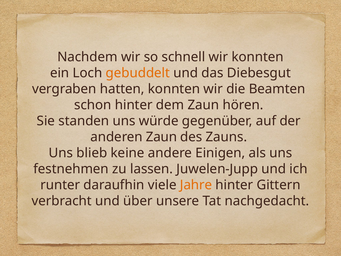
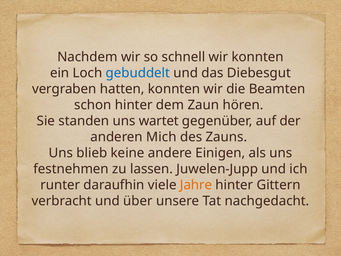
gebuddelt colour: orange -> blue
würde: würde -> wartet
anderen Zaun: Zaun -> Mich
